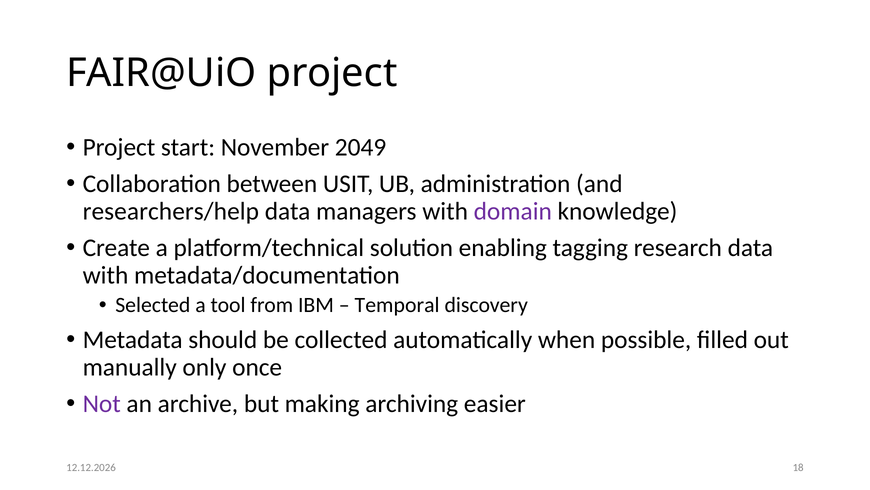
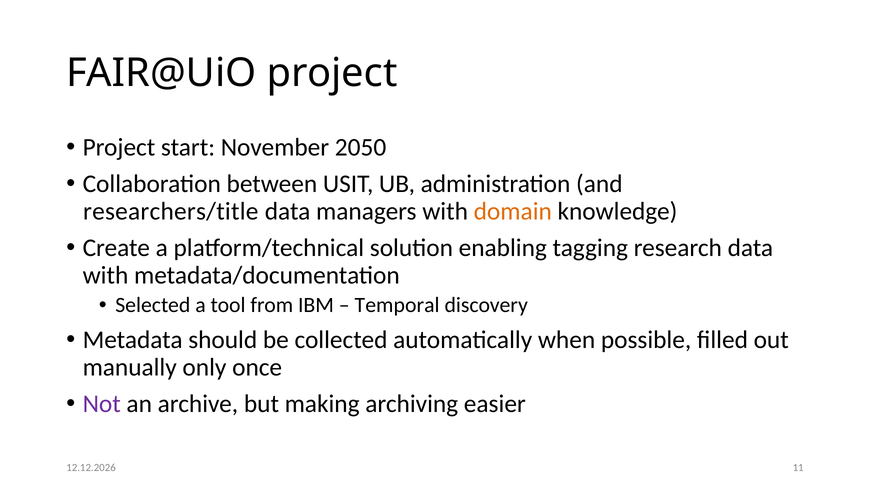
2049: 2049 -> 2050
researchers/help: researchers/help -> researchers/title
domain colour: purple -> orange
18: 18 -> 11
